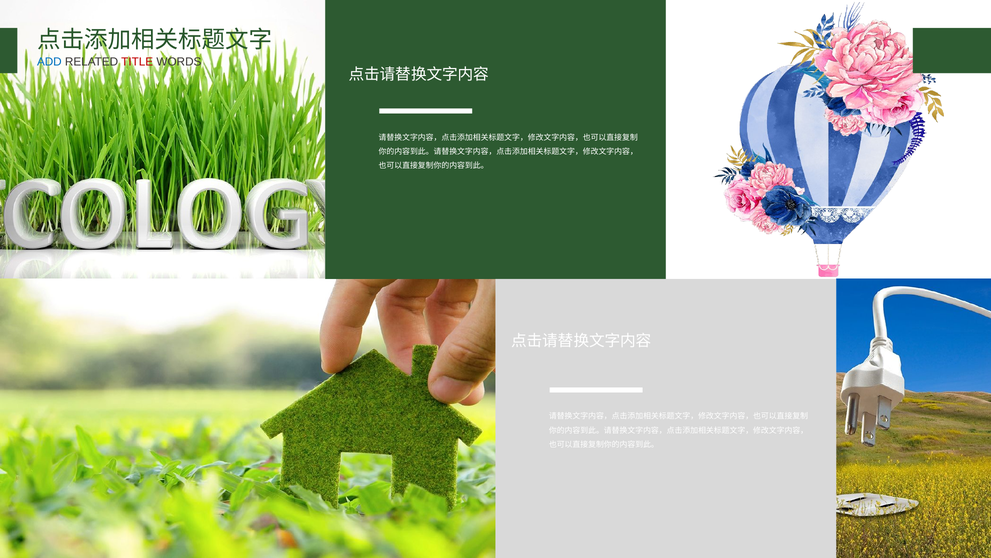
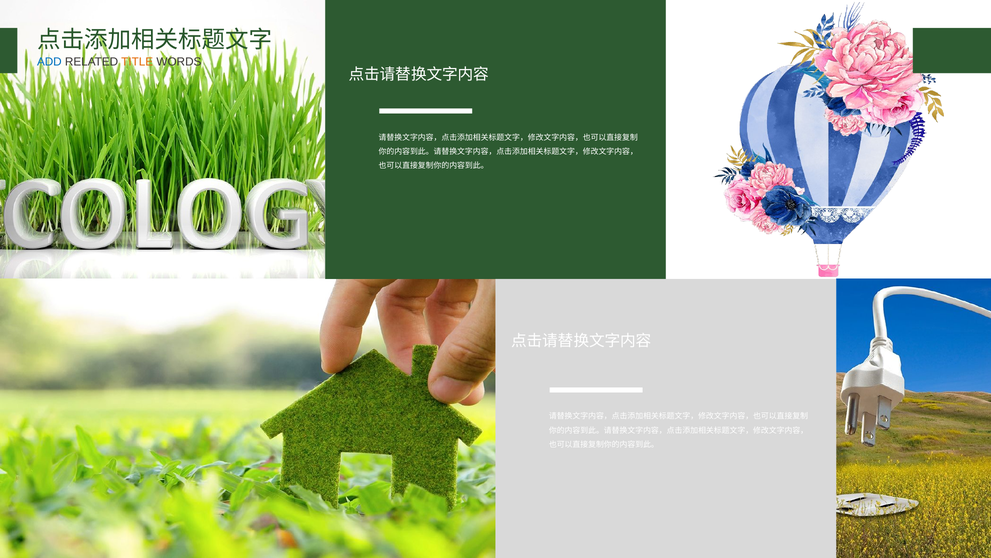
TITLE colour: red -> orange
